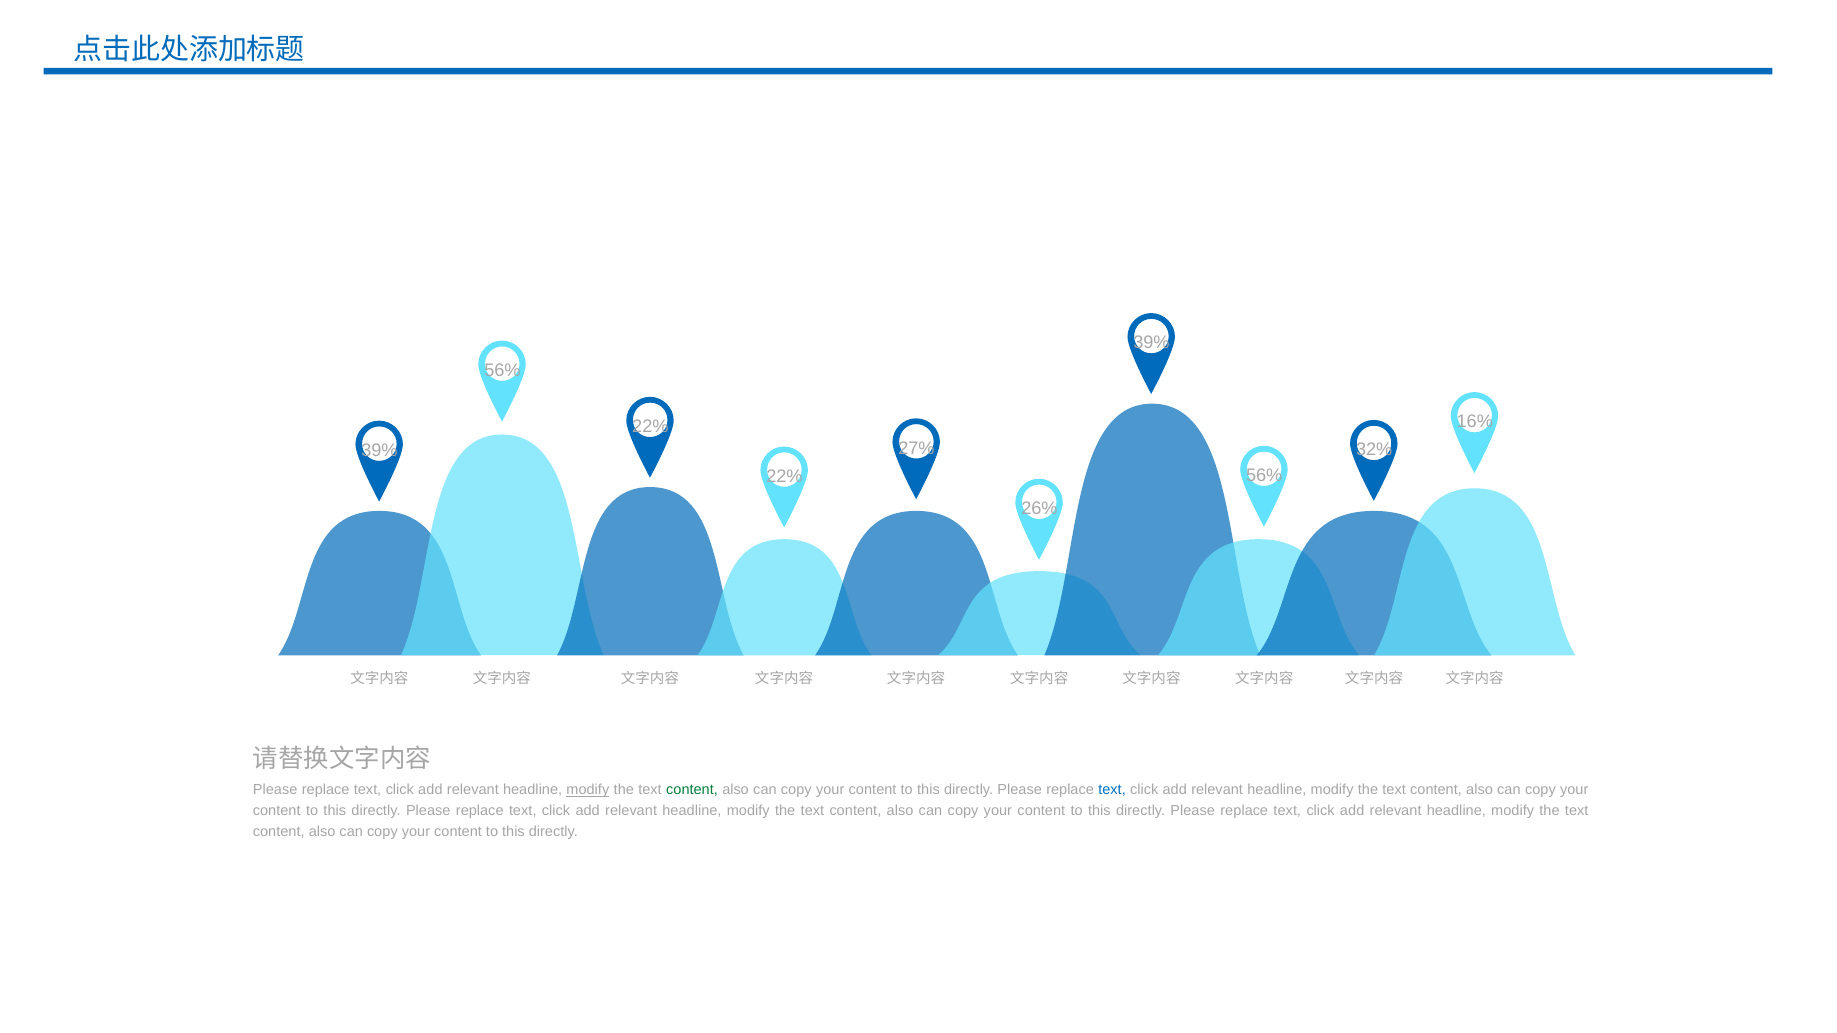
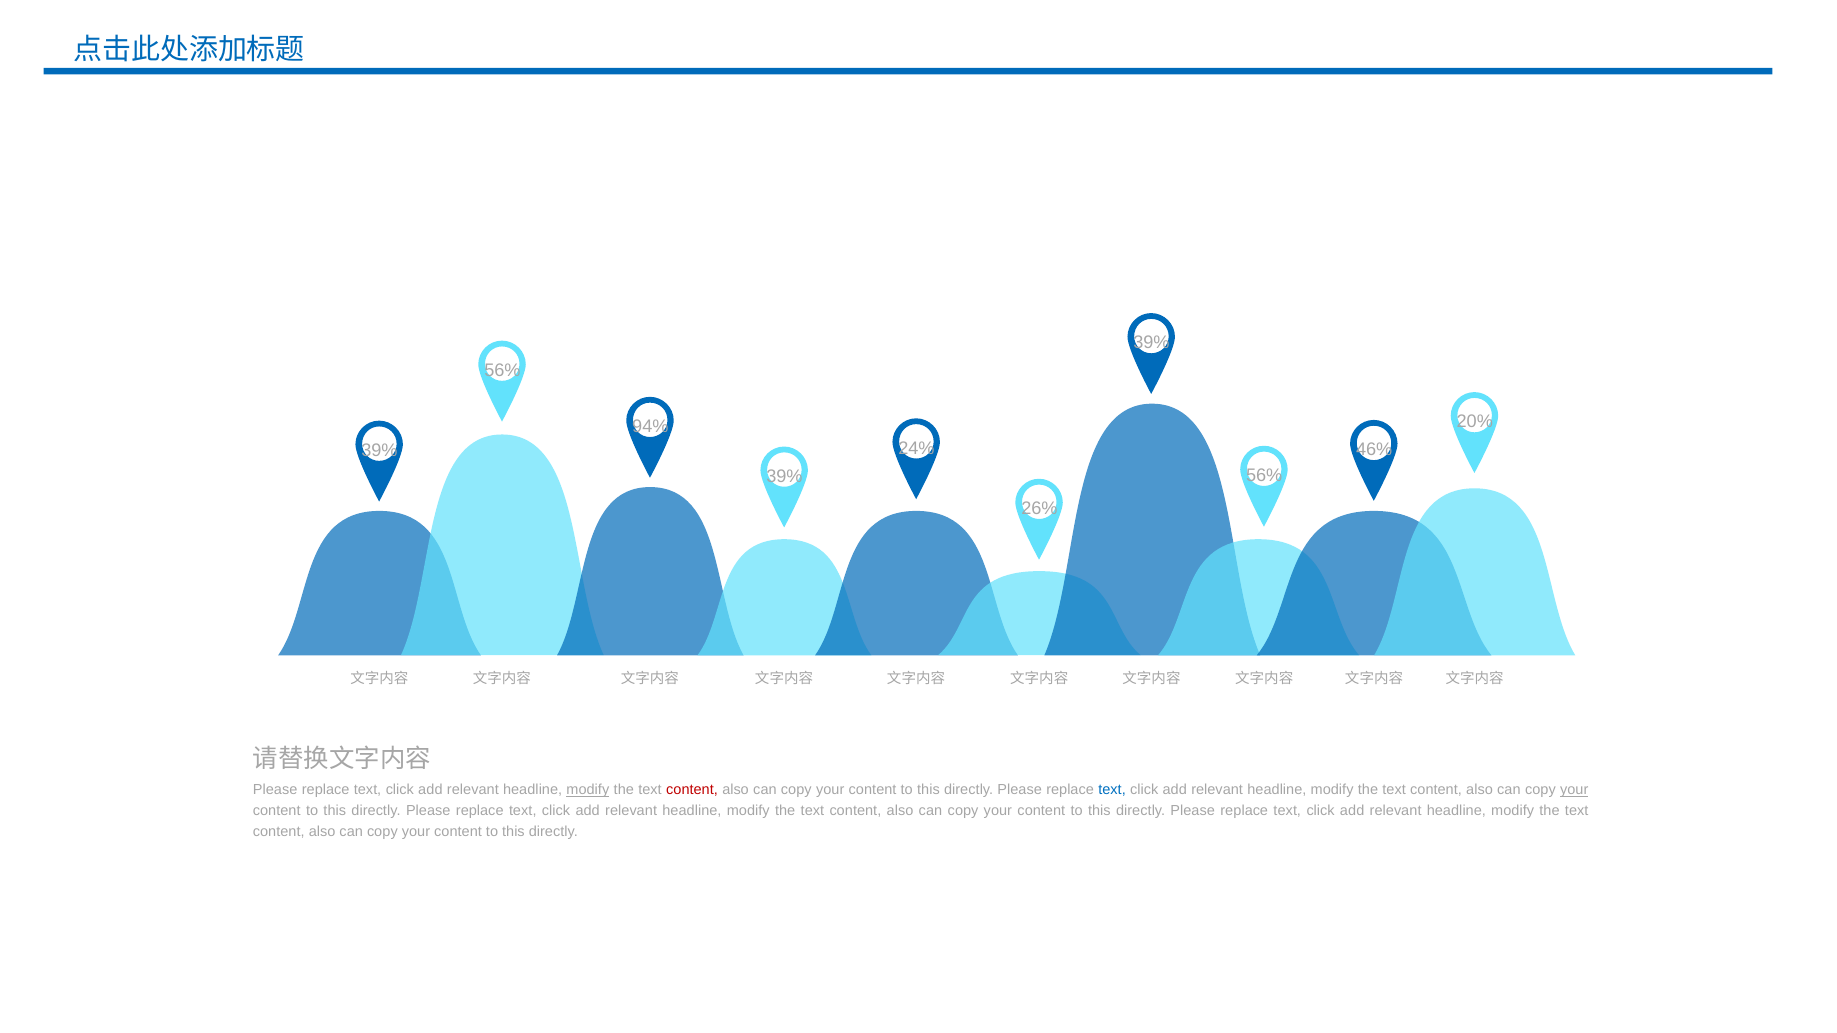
16%: 16% -> 20%
22% at (650, 427): 22% -> 94%
27%: 27% -> 24%
32%: 32% -> 46%
22% at (785, 476): 22% -> 39%
content at (692, 790) colour: green -> red
your at (1574, 790) underline: none -> present
